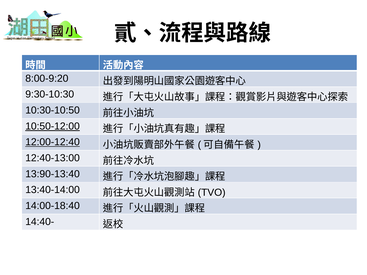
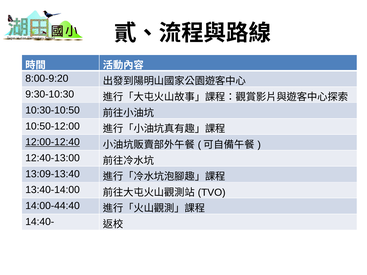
10:50-12:00 underline: present -> none
13:90-13:40: 13:90-13:40 -> 13:09-13:40
14:00-18:40: 14:00-18:40 -> 14:00-44:40
